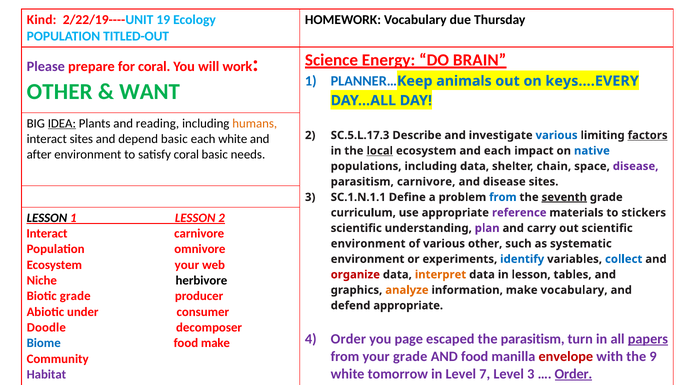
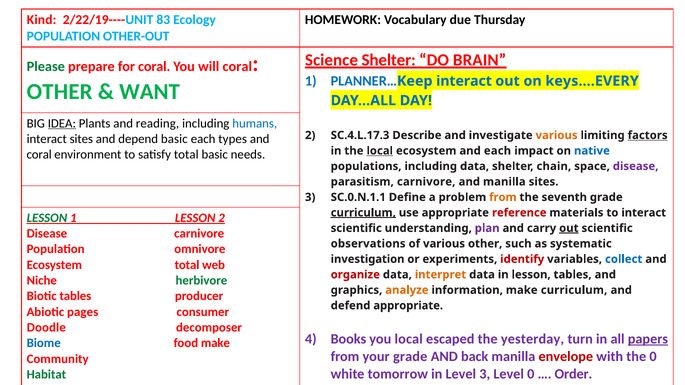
19: 19 -> 83
TITLED-OUT: TITLED-OUT -> OTHER-OUT
Science Energy: Energy -> Shelter
Please colour: purple -> green
will work: work -> coral
animals at (464, 81): animals -> interact
humans colour: orange -> blue
SC.5.L.17.3: SC.5.L.17.3 -> SC.4.L.17.3
various at (557, 135) colour: blue -> orange
each white: white -> types
after at (39, 155): after -> coral
satisfy coral: coral -> total
and disease: disease -> manilla
SC.1.N.1.1: SC.1.N.1.1 -> SC.0.N.1.1
from at (503, 197) colour: blue -> orange
seventh underline: present -> none
curriculum at (363, 213) underline: none -> present
reference colour: purple -> red
to stickers: stickers -> interact
LESSON at (47, 218) colour: black -> green
out at (569, 228) underline: none -> present
Interact at (47, 234): Interact -> Disease
environment at (368, 244): environment -> observations
environment at (368, 259): environment -> investigation
identify colour: blue -> red
Ecosystem your: your -> total
herbivore colour: black -> green
make vocabulary: vocabulary -> curriculum
Biotic grade: grade -> tables
under: under -> pages
Order at (348, 339): Order -> Books
you page: page -> local
the parasitism: parasitism -> yesterday
AND food: food -> back
the 9: 9 -> 0
Level 7: 7 -> 3
Level 3: 3 -> 0
Order at (573, 374) underline: present -> none
Habitat colour: purple -> green
